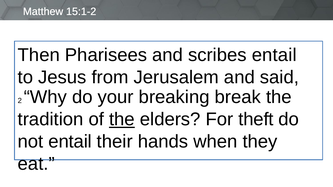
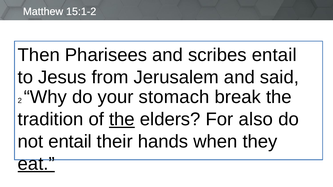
breaking: breaking -> stomach
theft: theft -> also
eat underline: none -> present
